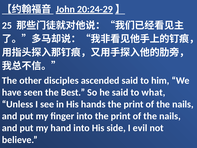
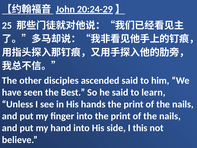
what: what -> learn
evil: evil -> this
